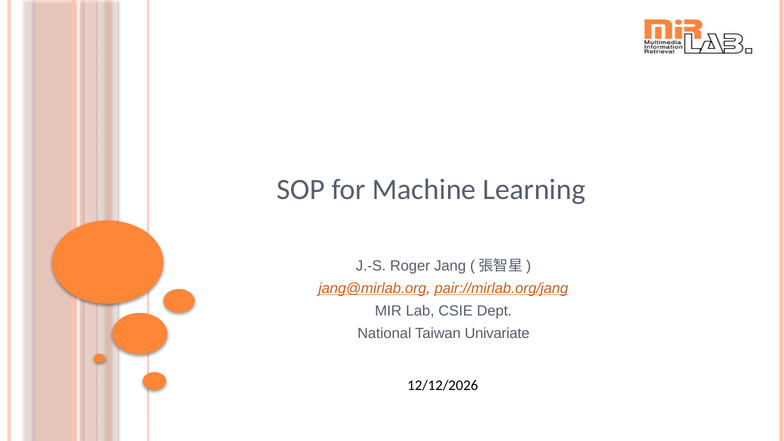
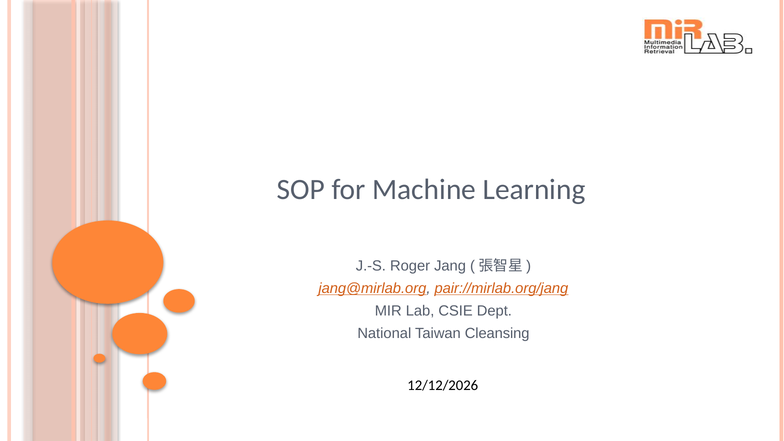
Univariate: Univariate -> Cleansing
